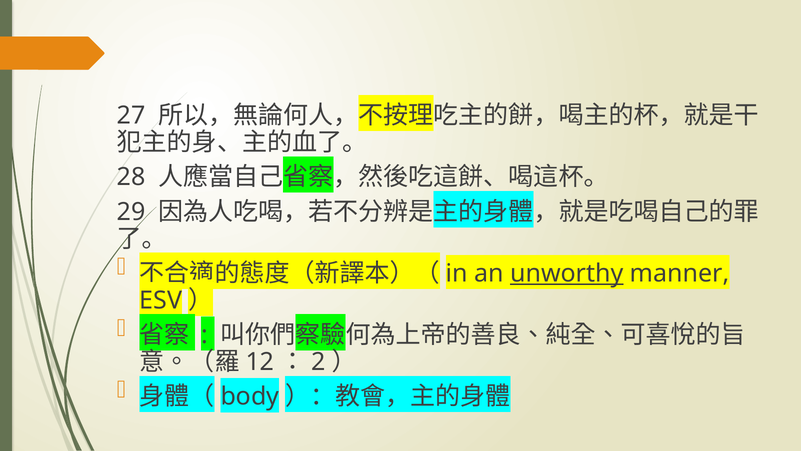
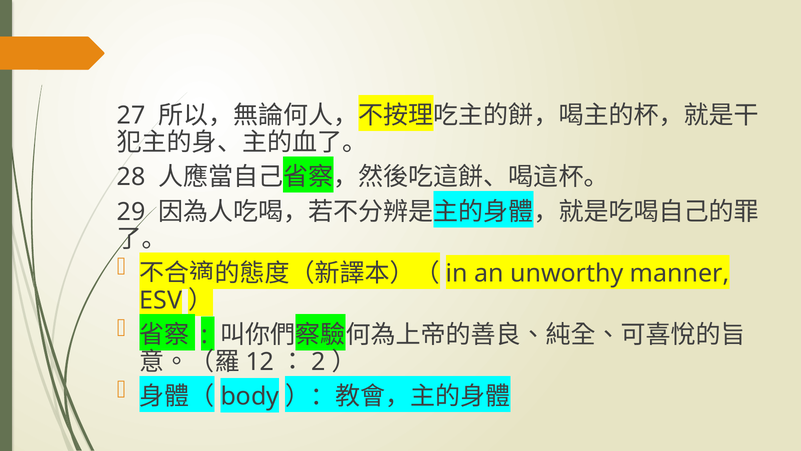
unworthy underline: present -> none
